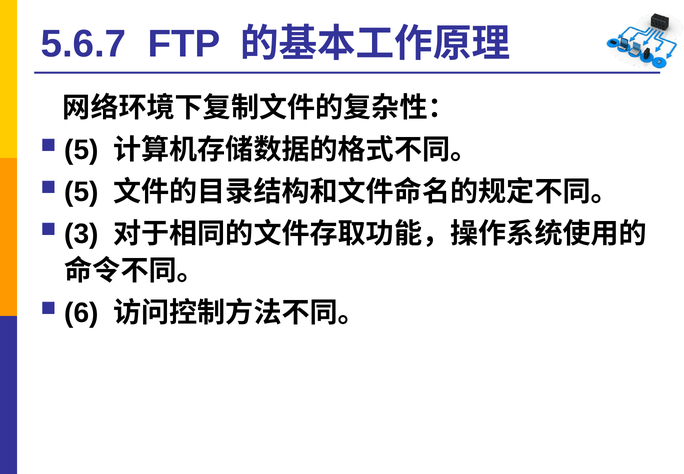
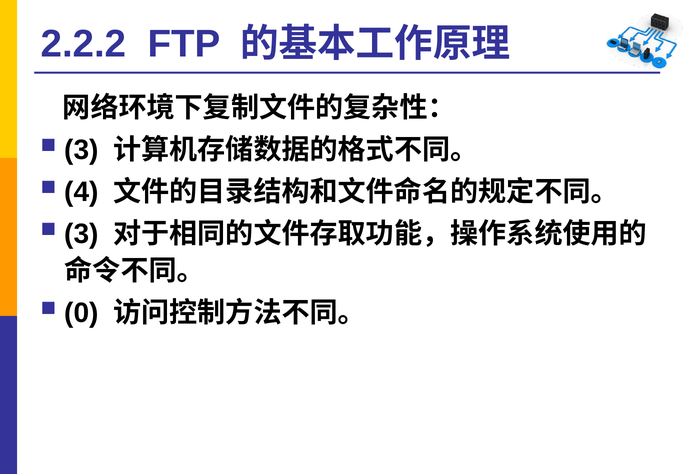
5.6.7: 5.6.7 -> 2.2.2
5 at (81, 150): 5 -> 3
5 at (81, 192): 5 -> 4
6: 6 -> 0
